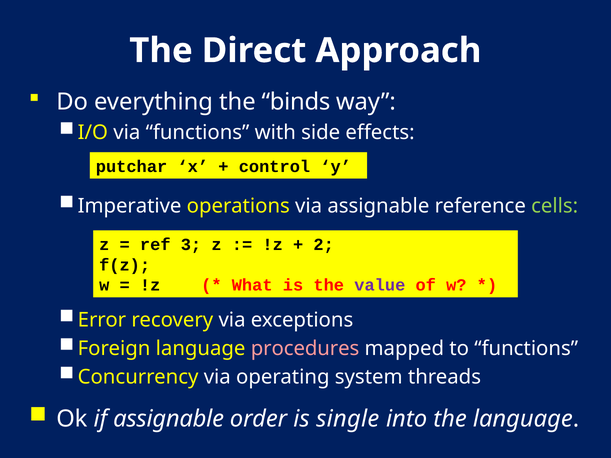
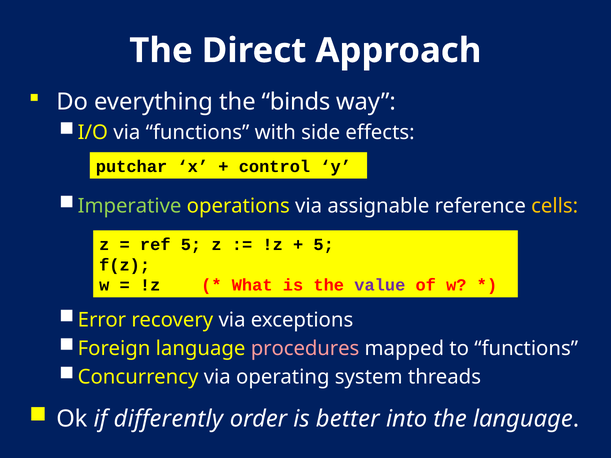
Imperative colour: white -> light green
cells colour: light green -> yellow
ref 3: 3 -> 5
2 at (324, 245): 2 -> 5
if assignable: assignable -> differently
single: single -> better
